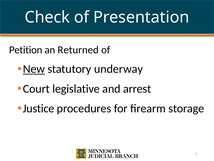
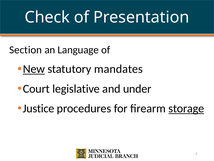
Petition: Petition -> Section
Returned: Returned -> Language
underway: underway -> mandates
arrest: arrest -> under
storage underline: none -> present
